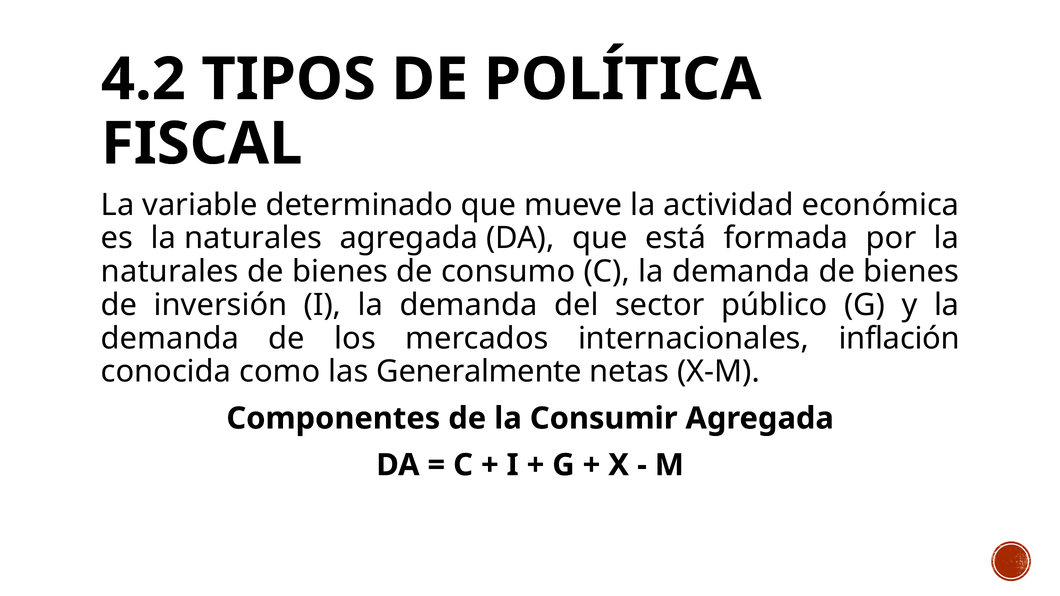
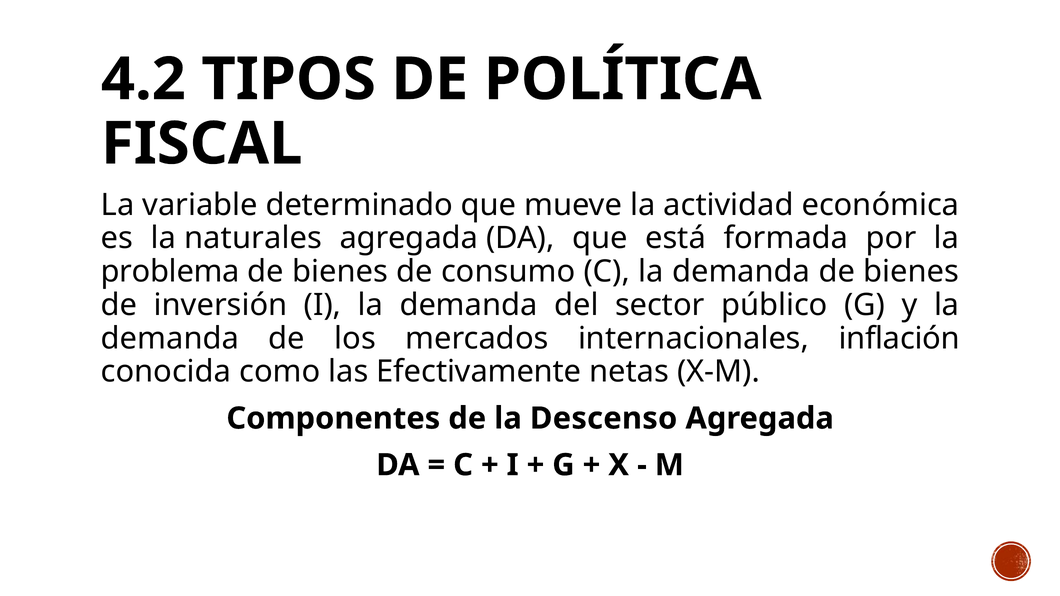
naturales at (170, 272): naturales -> problema
Generalmente: Generalmente -> Efectivamente
Consumir: Consumir -> Descenso
